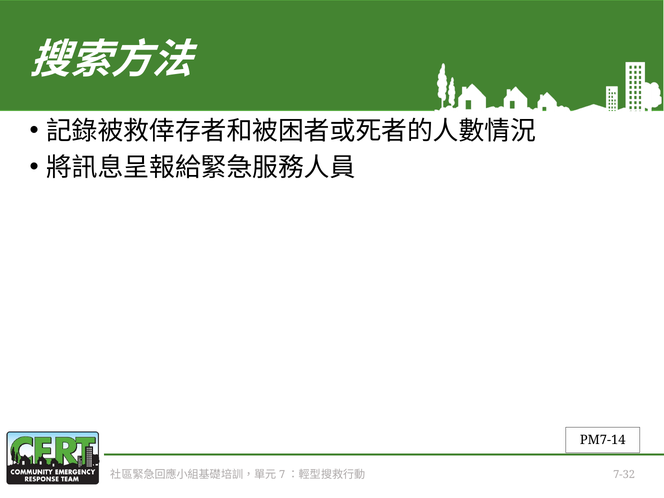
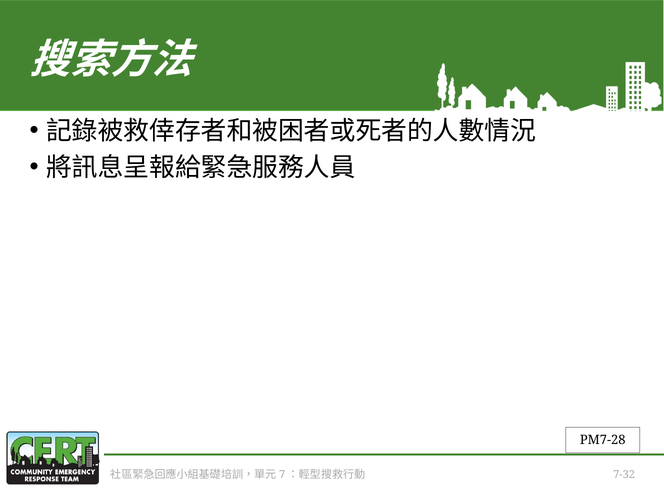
PM7-14: PM7-14 -> PM7-28
